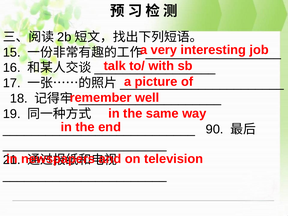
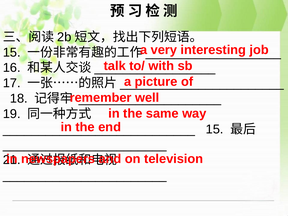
90 at (215, 129): 90 -> 15
